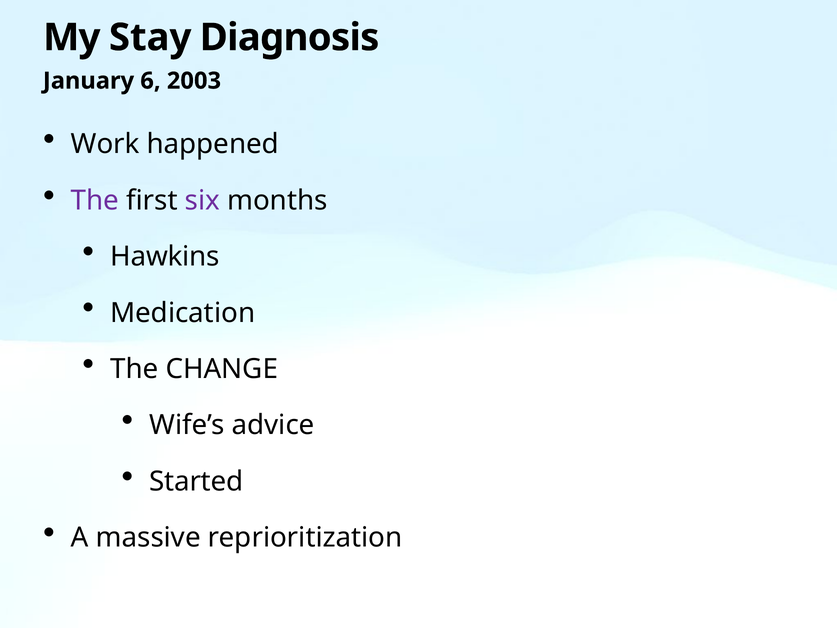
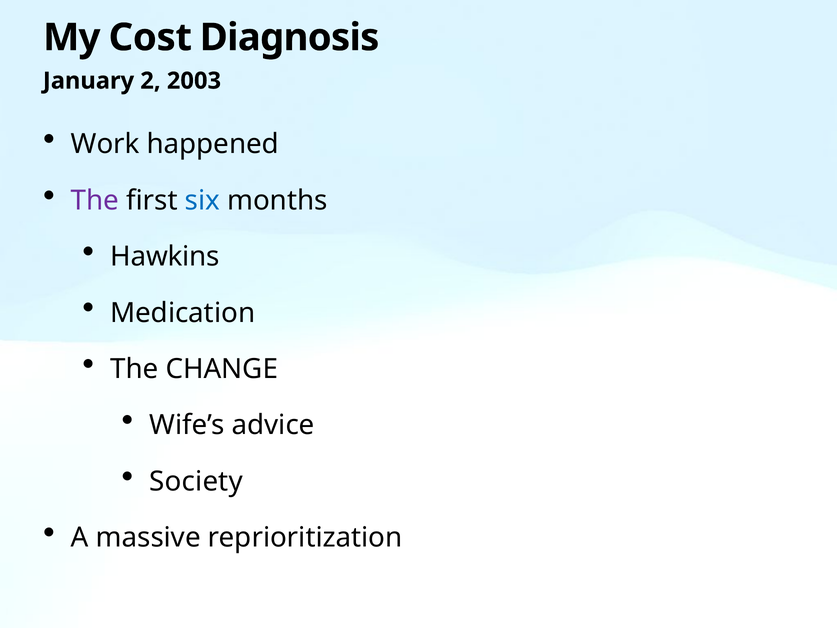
Stay: Stay -> Cost
6: 6 -> 2
six colour: purple -> blue
Started: Started -> Society
